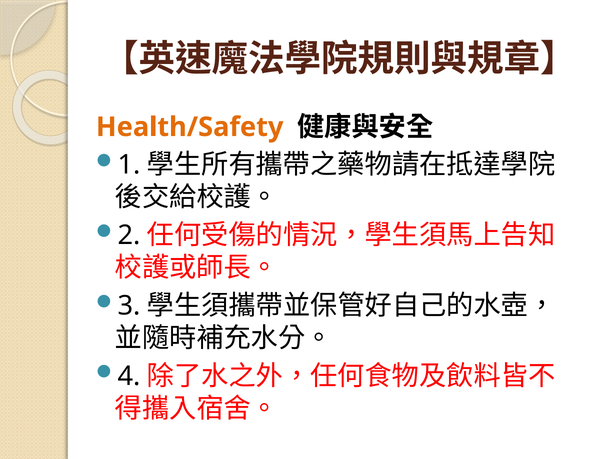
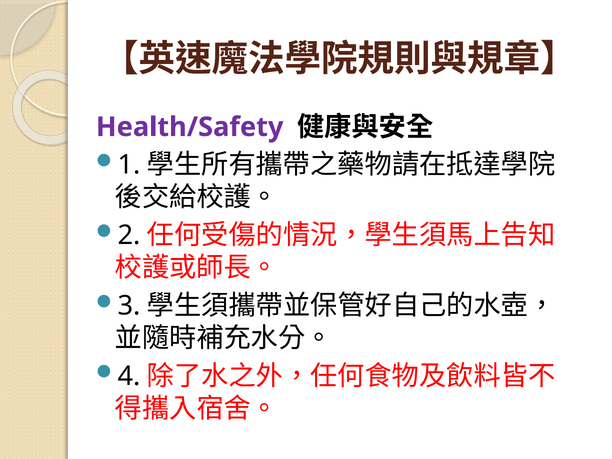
Health/Safety colour: orange -> purple
